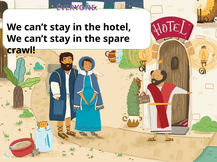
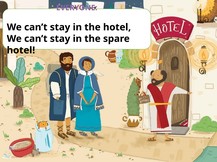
crawl at (21, 50): crawl -> hotel
